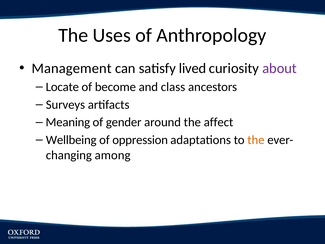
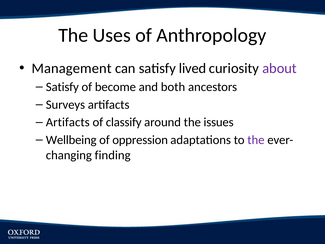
Locate at (62, 87): Locate -> Satisfy
class: class -> both
Meaning at (68, 122): Meaning -> Artifacts
gender: gender -> classify
affect: affect -> issues
the at (256, 140) colour: orange -> purple
among: among -> finding
